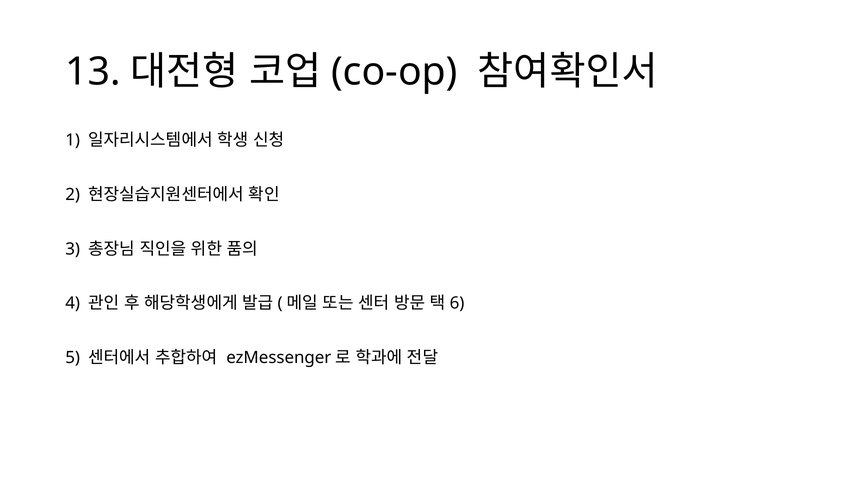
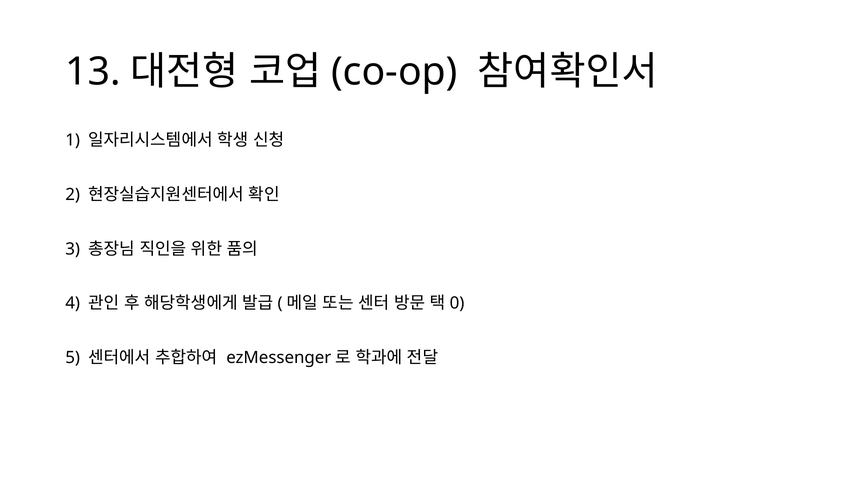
6: 6 -> 0
